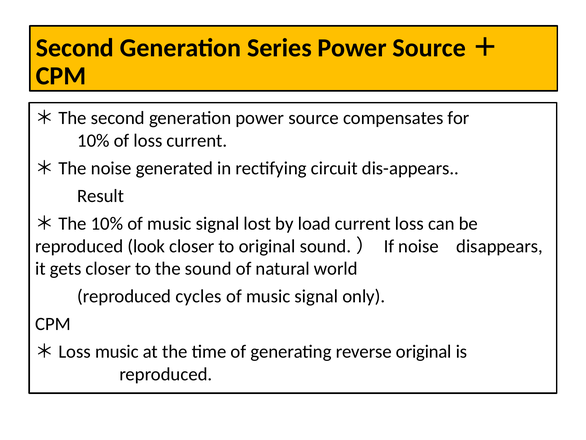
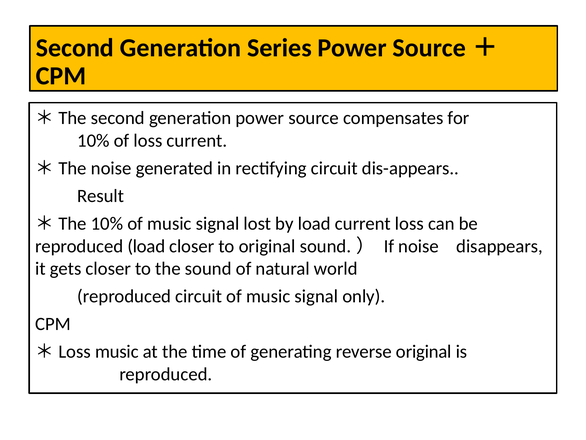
reproduced look: look -> load
reproduced cycles: cycles -> circuit
